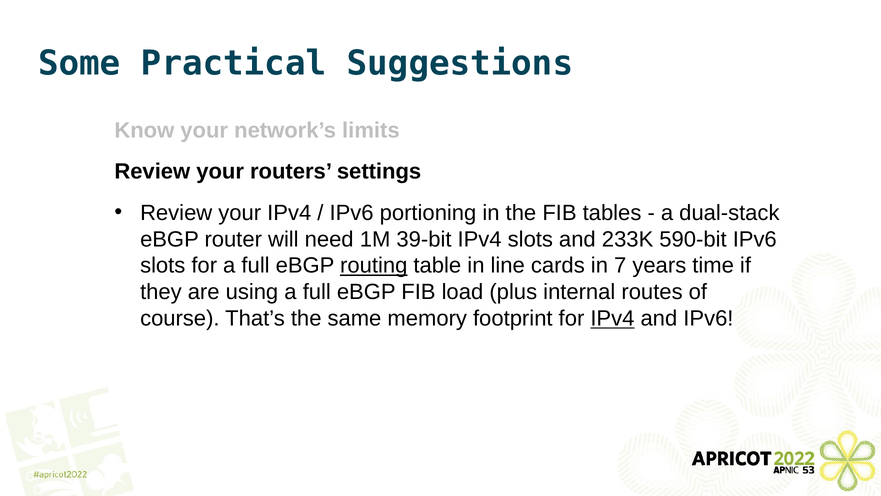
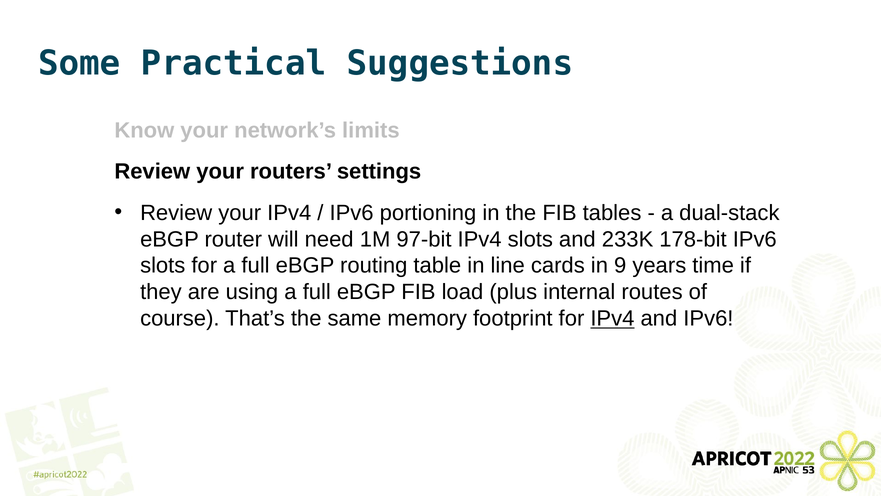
39-bit: 39-bit -> 97-bit
590-bit: 590-bit -> 178-bit
routing underline: present -> none
7: 7 -> 9
